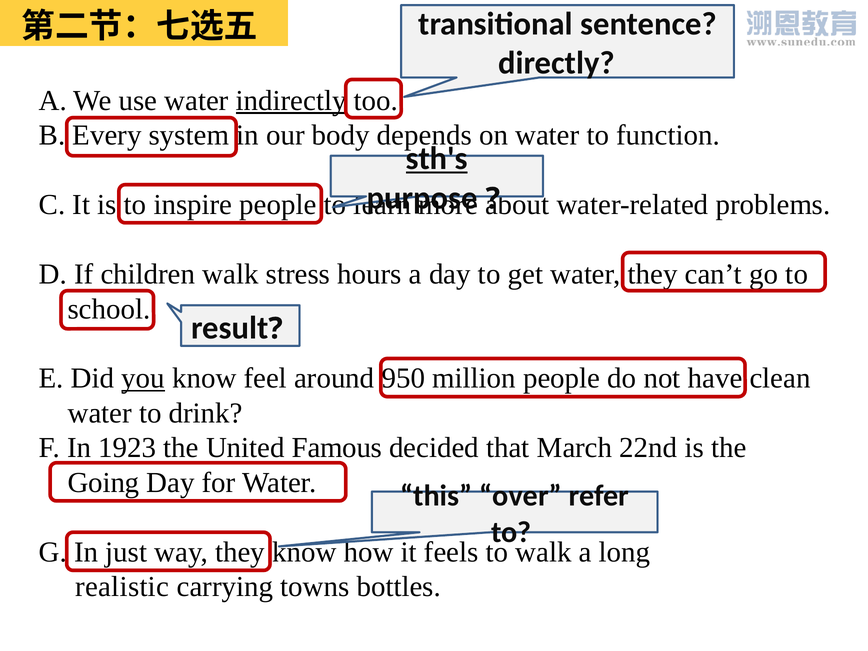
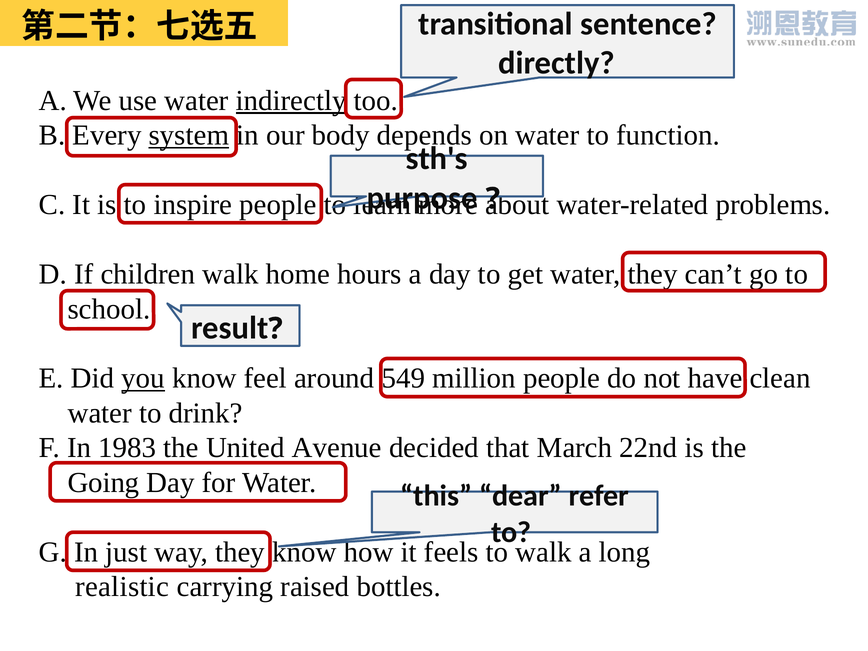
system underline: none -> present
sth's underline: present -> none
stress: stress -> home
950: 950 -> 549
1923: 1923 -> 1983
Famous: Famous -> Avenue
over: over -> dear
towns: towns -> raised
